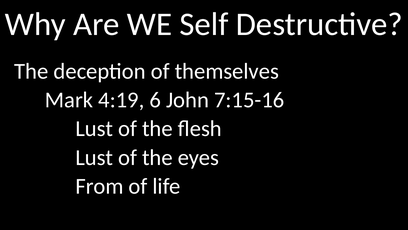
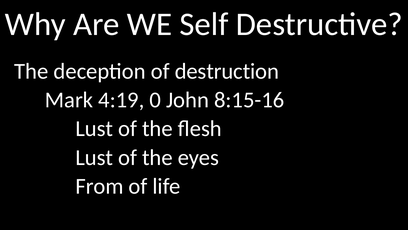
themselves: themselves -> destruction
6: 6 -> 0
7:15-16: 7:15-16 -> 8:15-16
